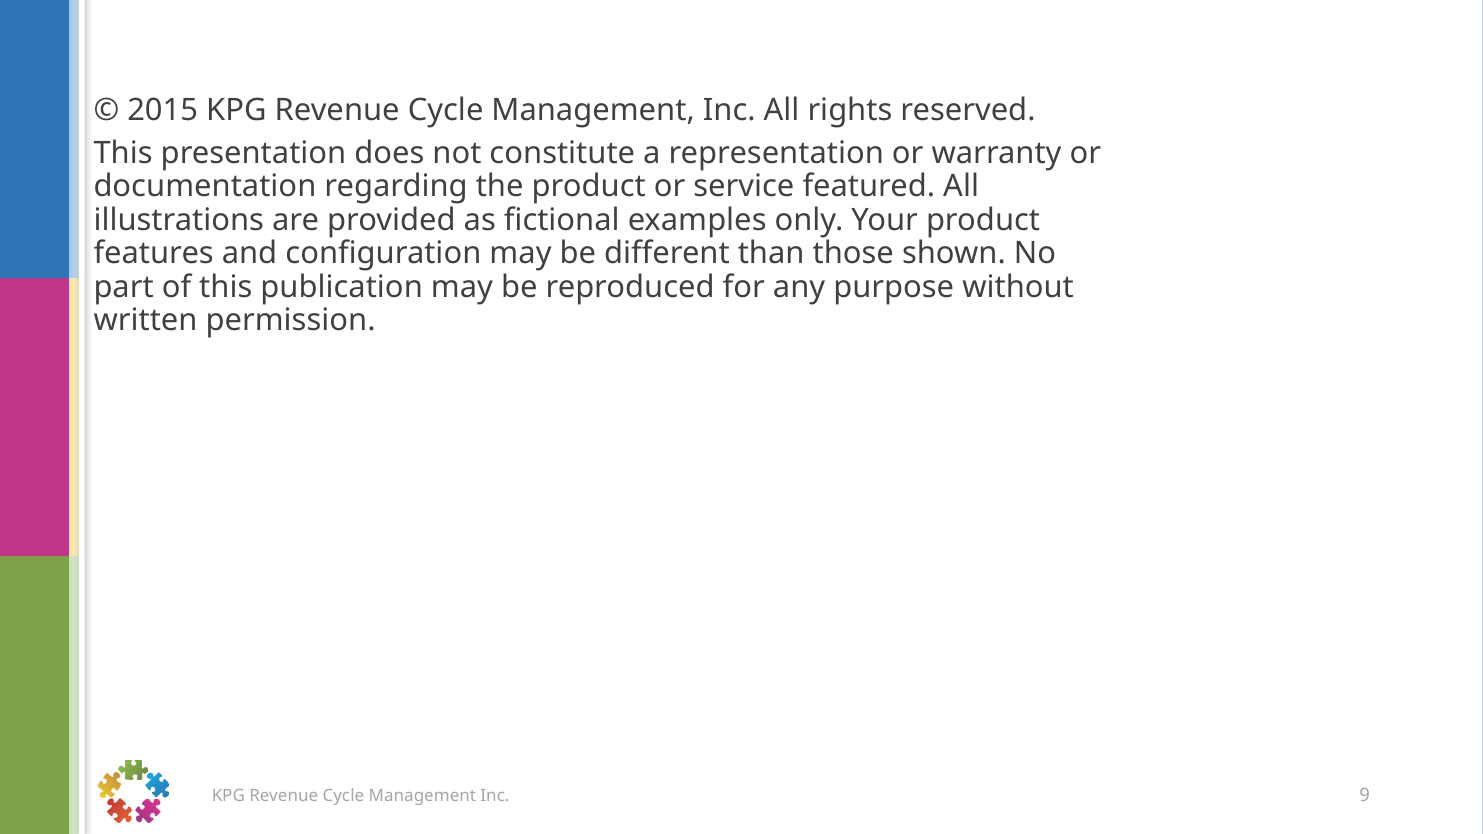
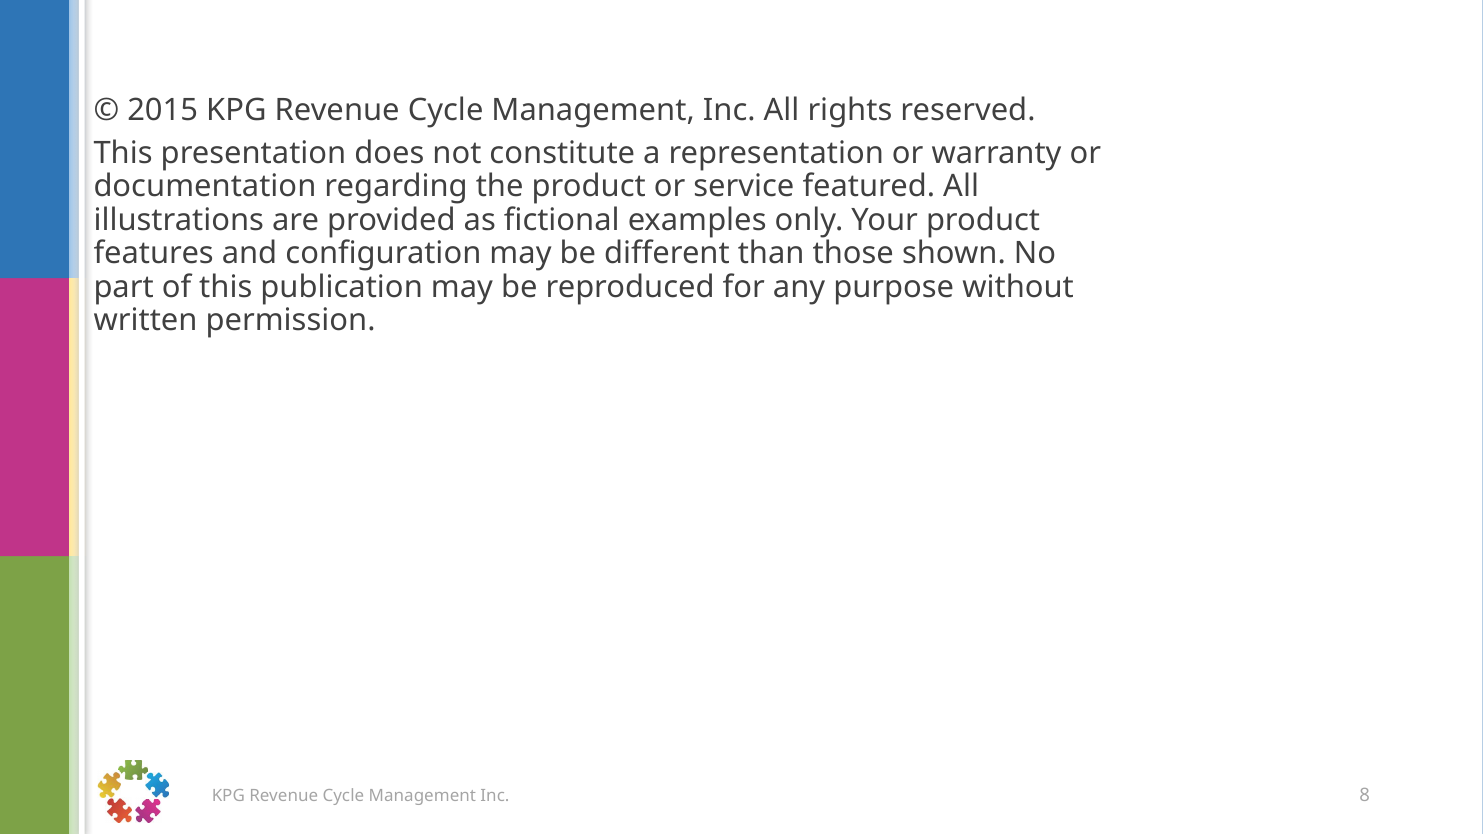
9: 9 -> 8
